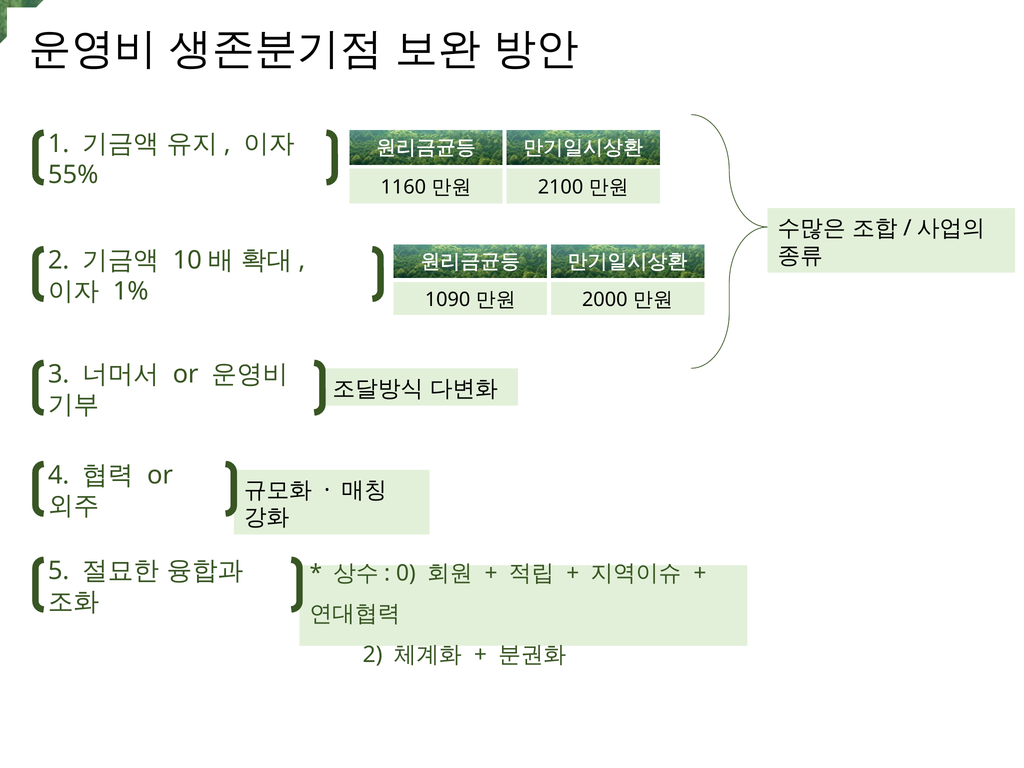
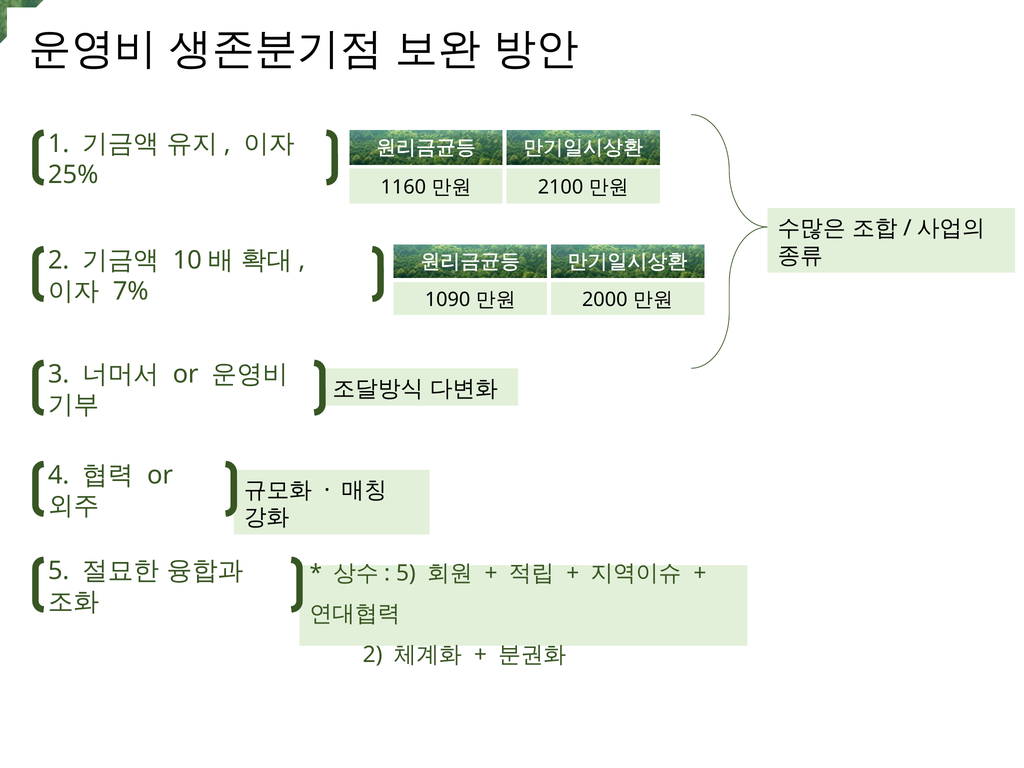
55%: 55% -> 25%
1%: 1% -> 7%
0 at (406, 573): 0 -> 5
